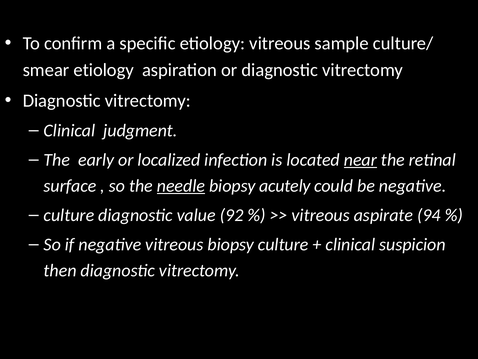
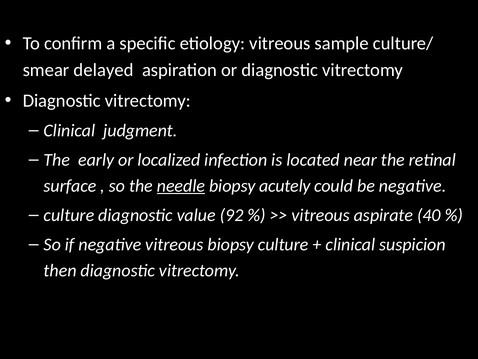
smear etiology: etiology -> delayed
near underline: present -> none
94: 94 -> 40
